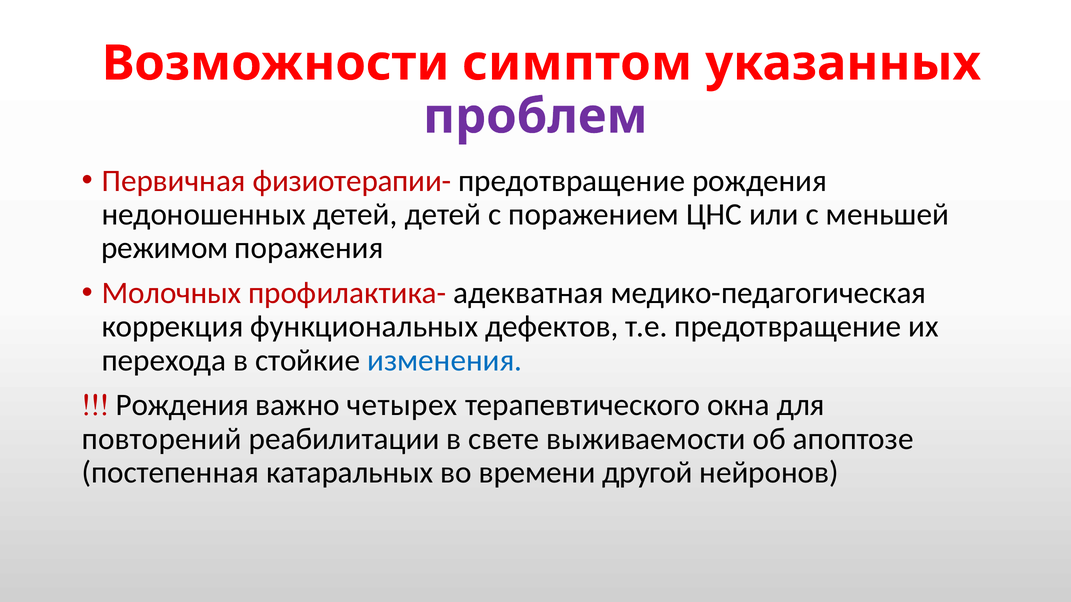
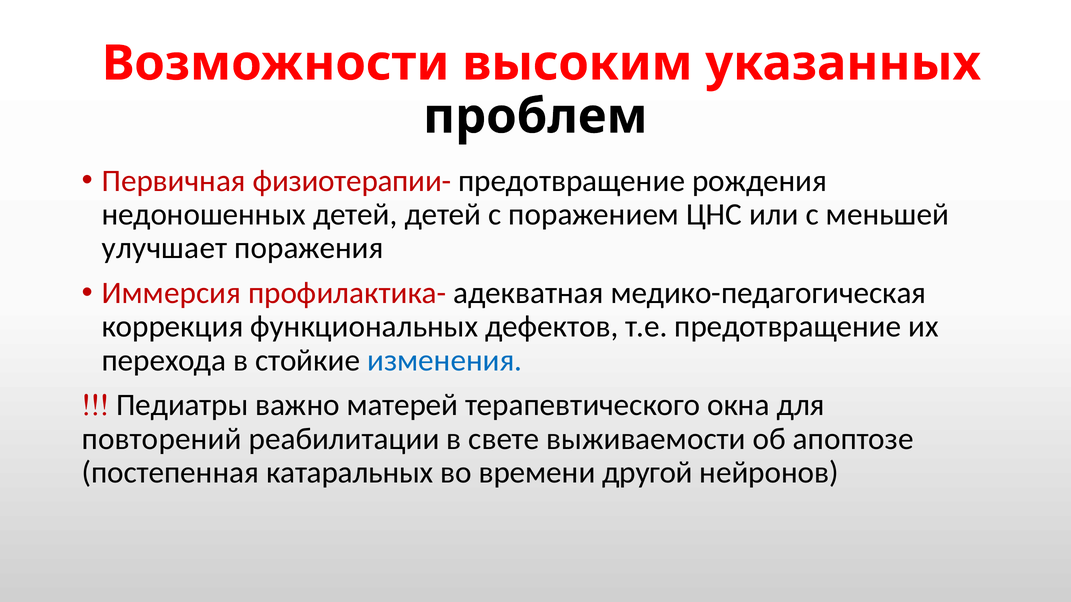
симптом: симптом -> высоким
проблем colour: purple -> black
режимом: режимом -> улучшает
Молочных: Молочных -> Иммерсия
Рождения at (182, 405): Рождения -> Педиатры
четырех: четырех -> матерей
